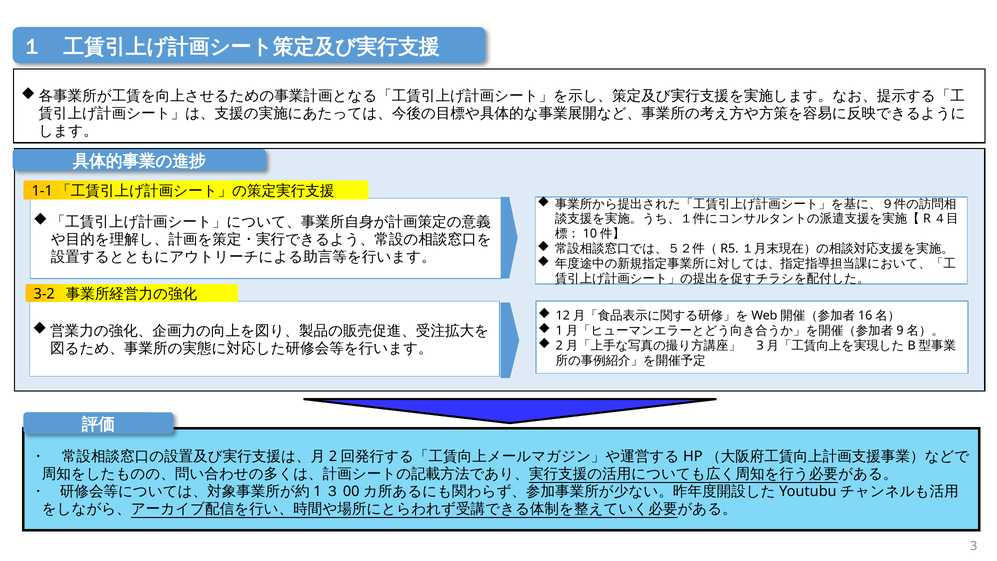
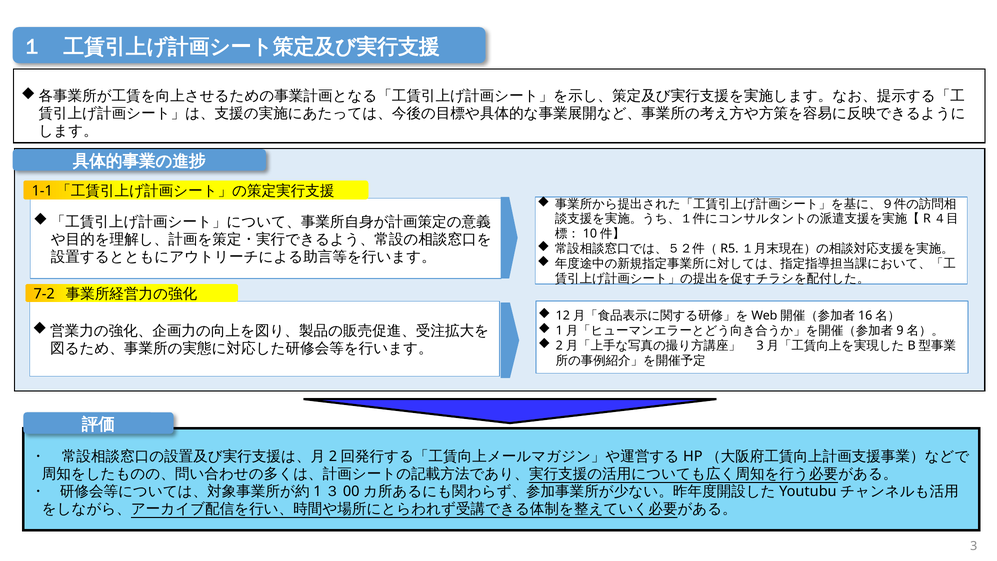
3-2: 3-2 -> 7-2
